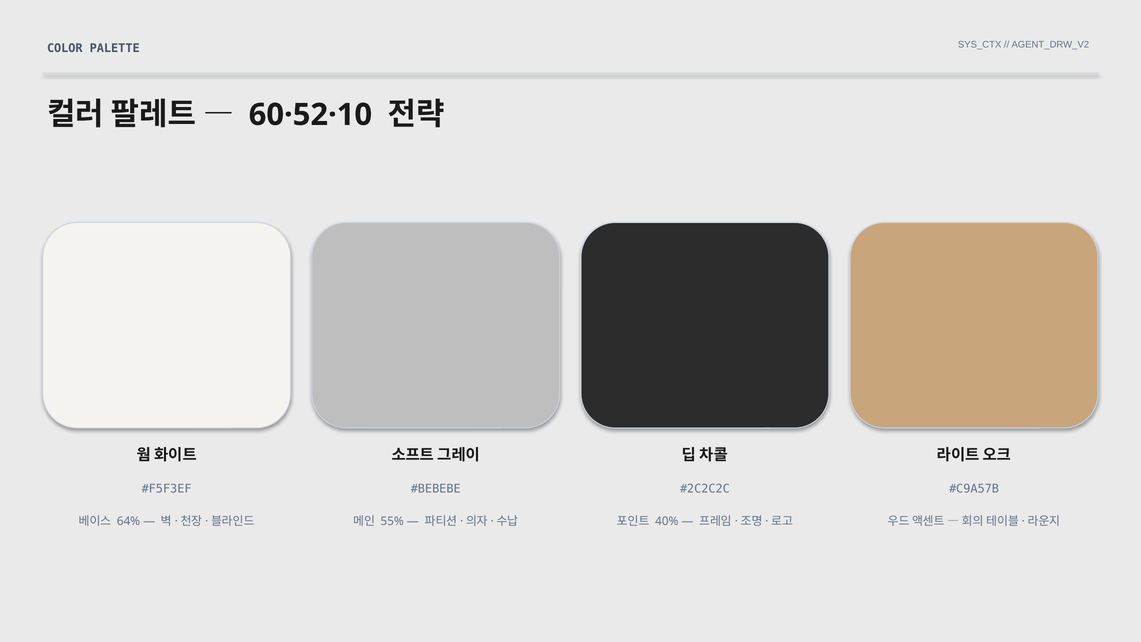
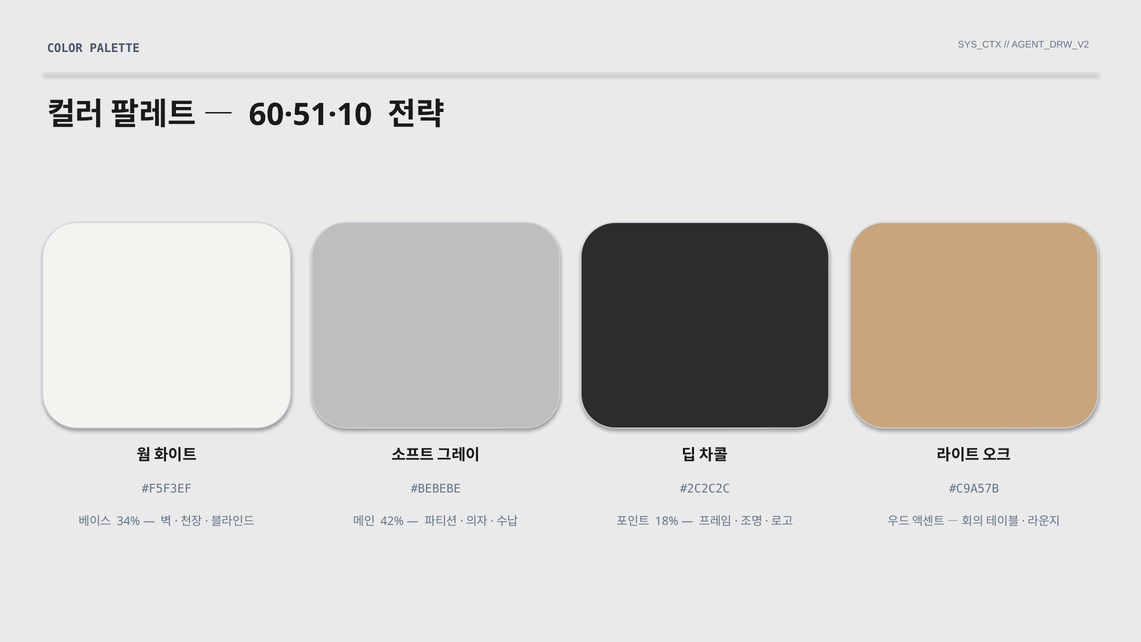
60·52·10: 60·52·10 -> 60·51·10
64%: 64% -> 34%
55%: 55% -> 42%
40%: 40% -> 18%
